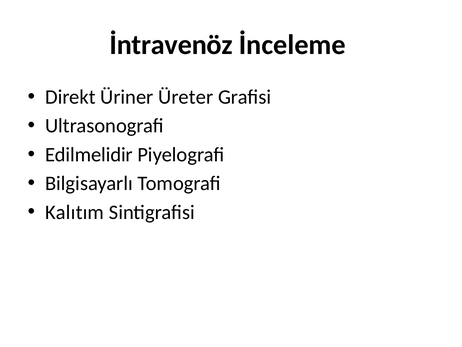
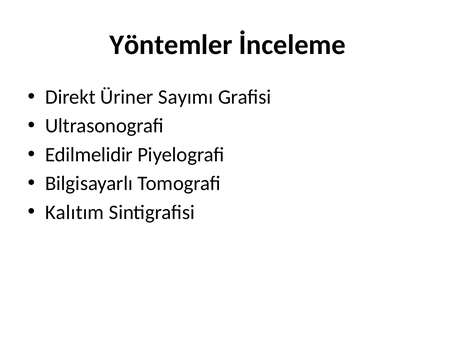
İntravenöz: İntravenöz -> Yöntemler
Üreter: Üreter -> Sayımı
